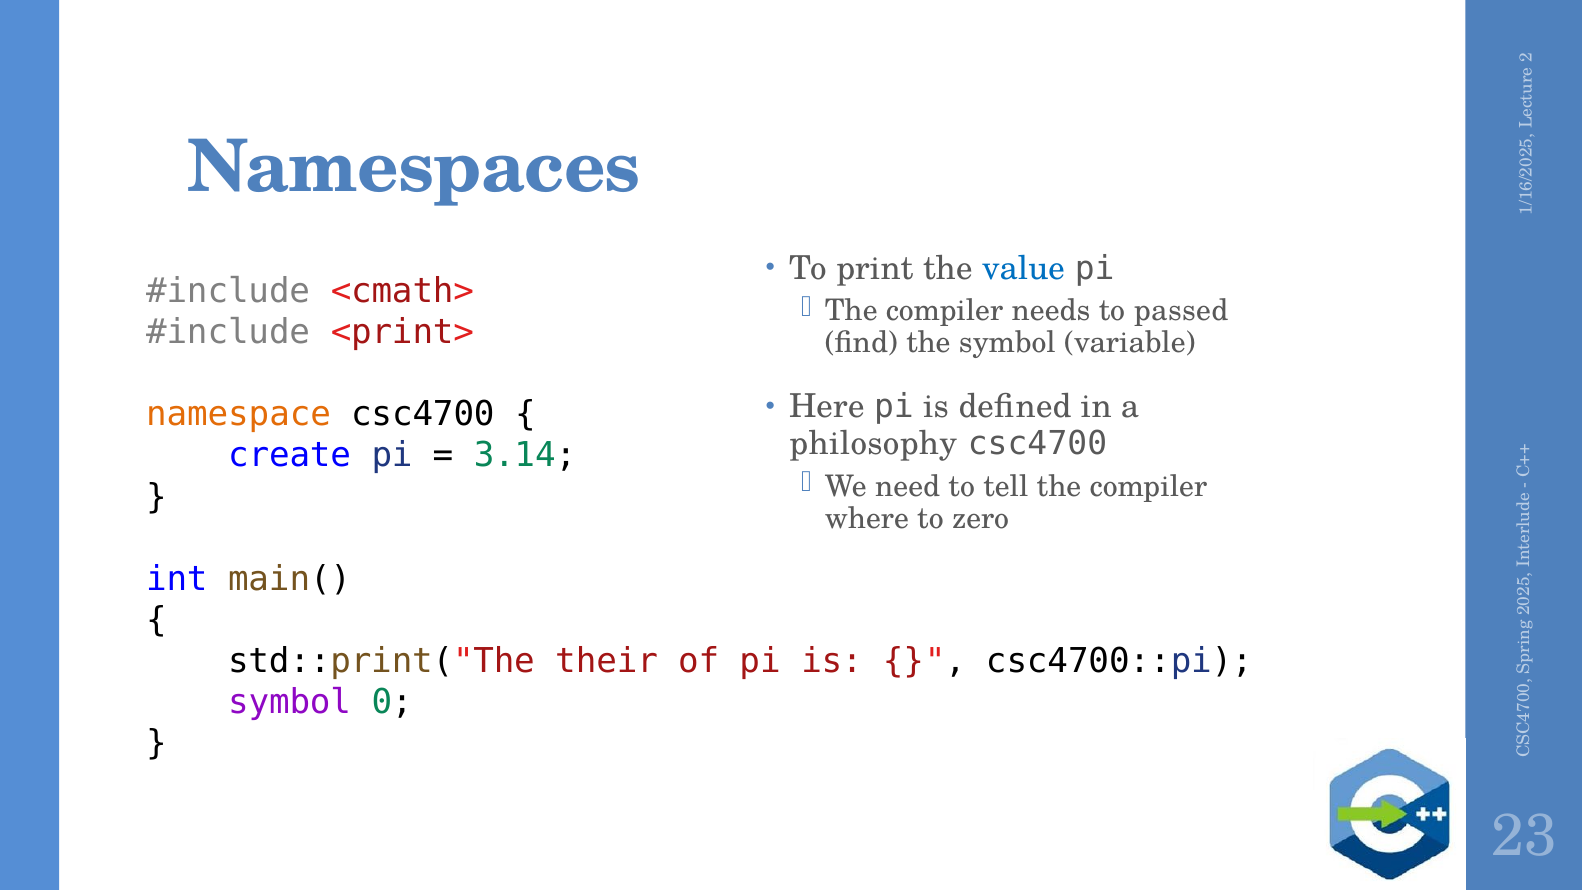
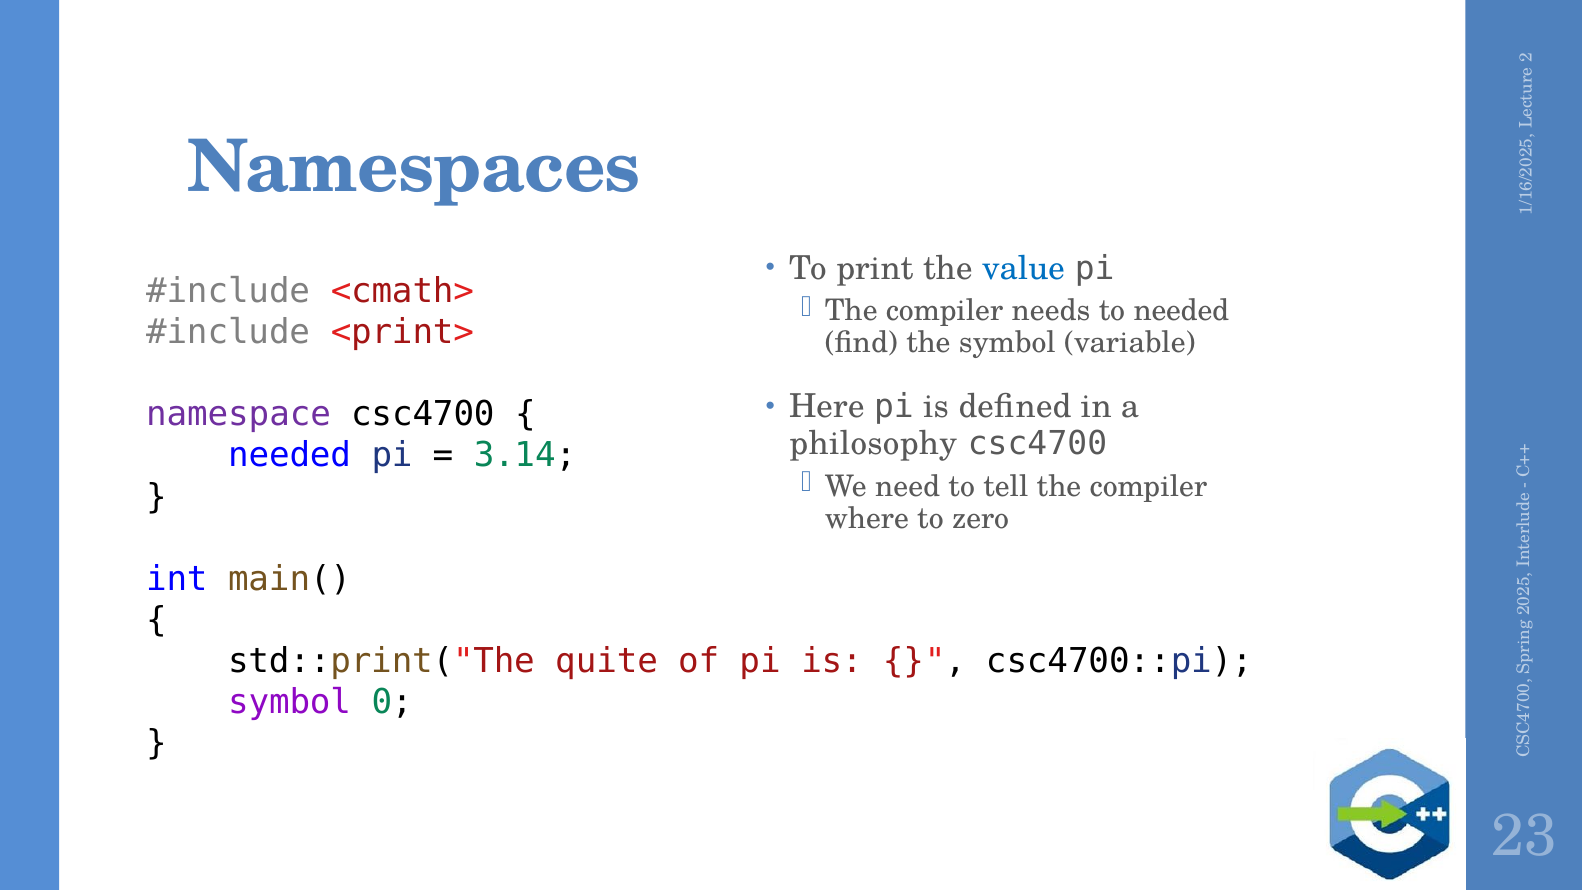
to passed: passed -> needed
namespace colour: orange -> purple
create at (290, 456): create -> needed
their: their -> quite
